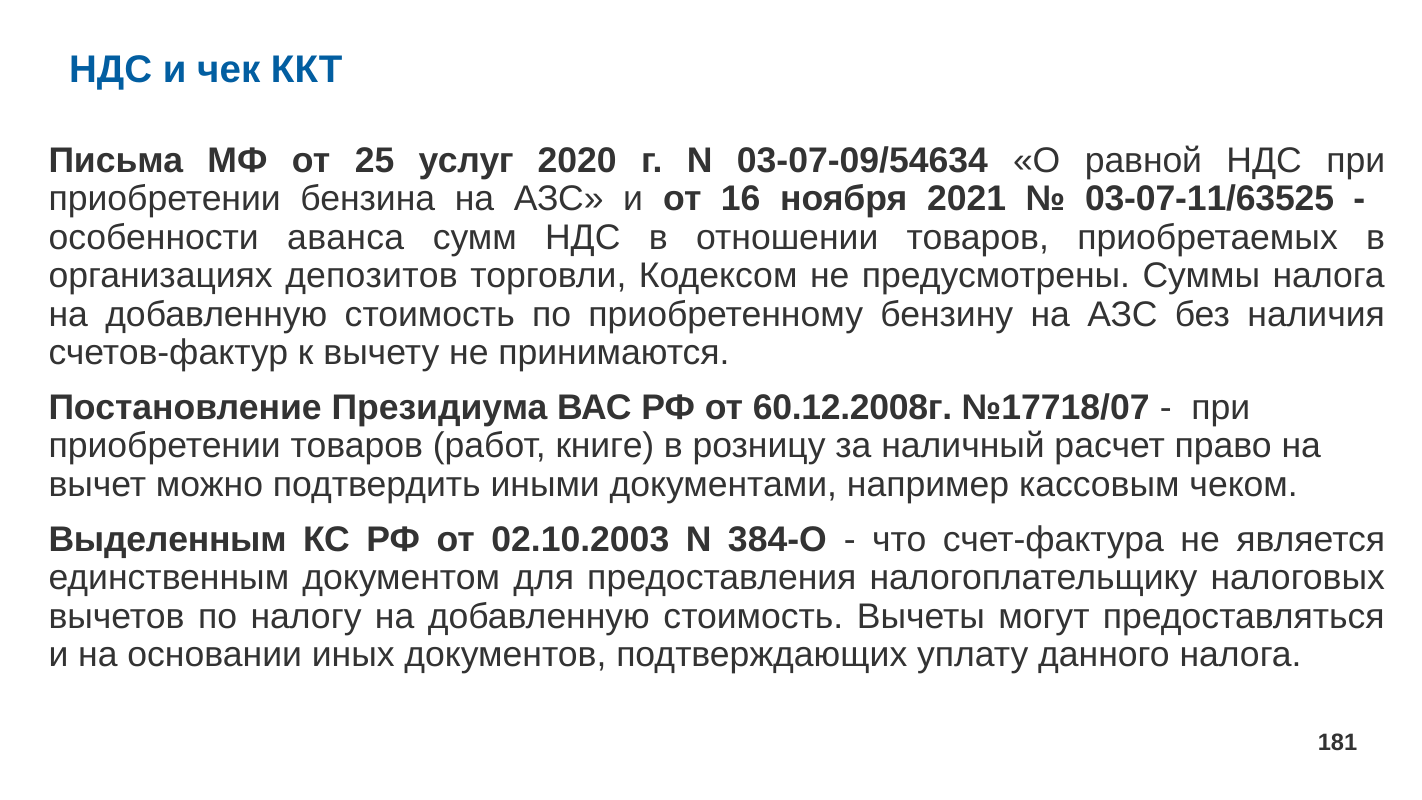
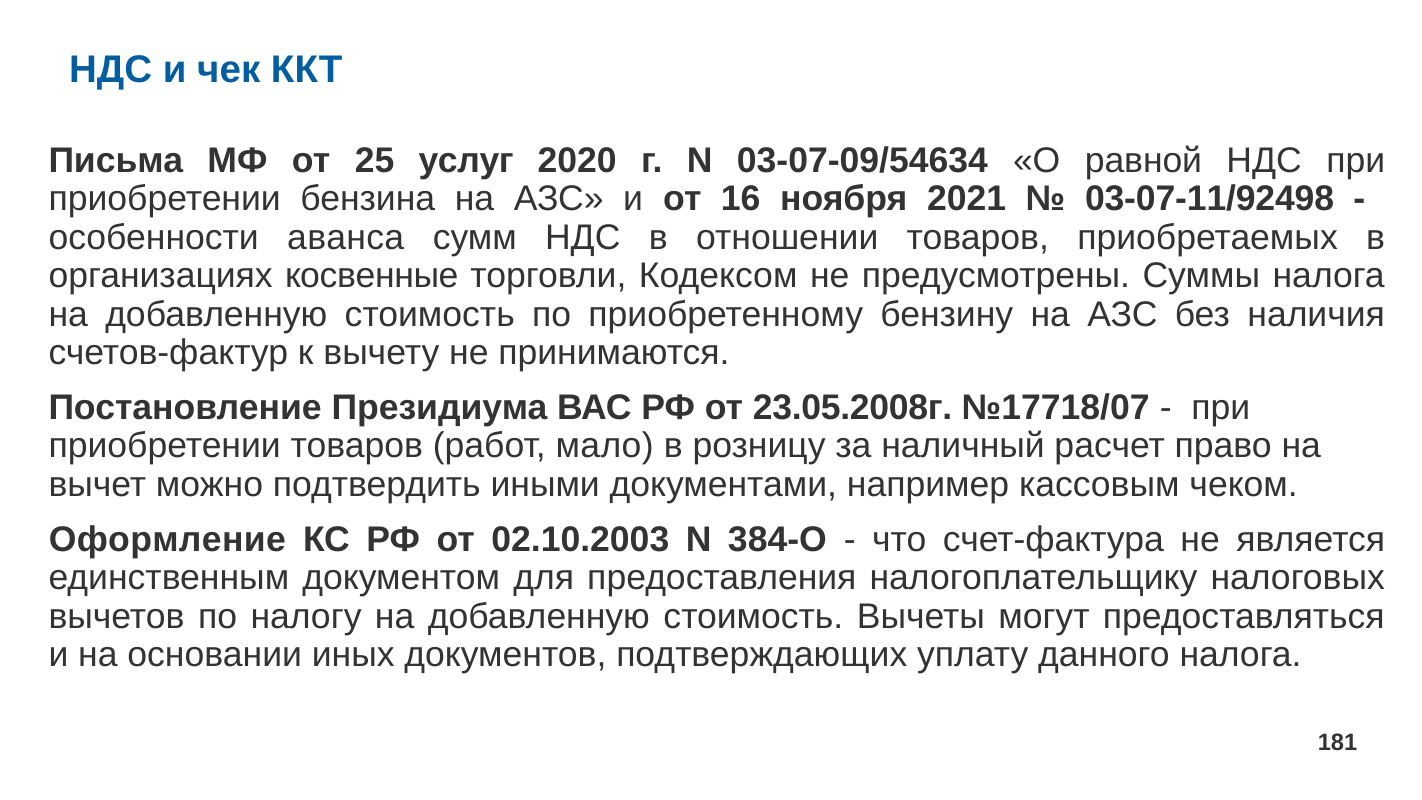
03-07-11/63525: 03-07-11/63525 -> 03-07-11/92498
депозитов: депозитов -> косвенные
60.12.2008г: 60.12.2008г -> 23.05.2008г
книге: книге -> мало
Выделенным: Выделенным -> Оформление
